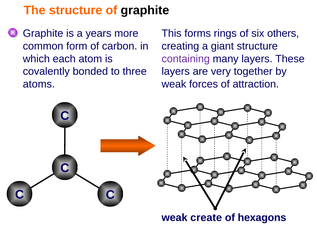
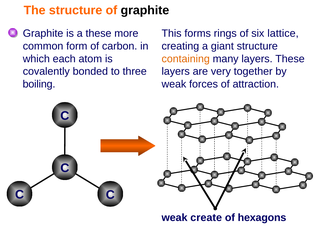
a years: years -> these
others: others -> lattice
containing colour: purple -> orange
atoms: atoms -> boiling
